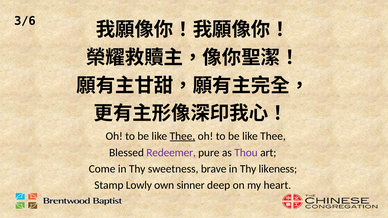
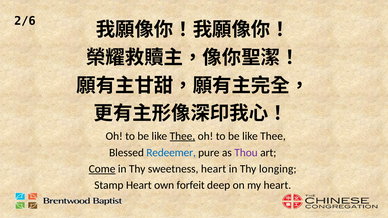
3/6: 3/6 -> 2/6
Redeemer colour: purple -> blue
Come underline: none -> present
sweetness brave: brave -> heart
likeness: likeness -> longing
Stamp Lowly: Lowly -> Heart
sinner: sinner -> forfeit
